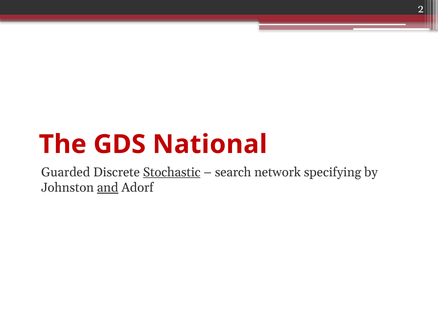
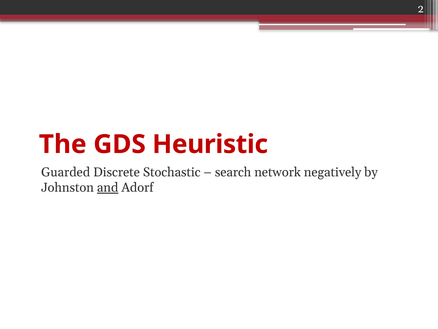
National: National -> Heuristic
Stochastic underline: present -> none
specifying: specifying -> negatively
